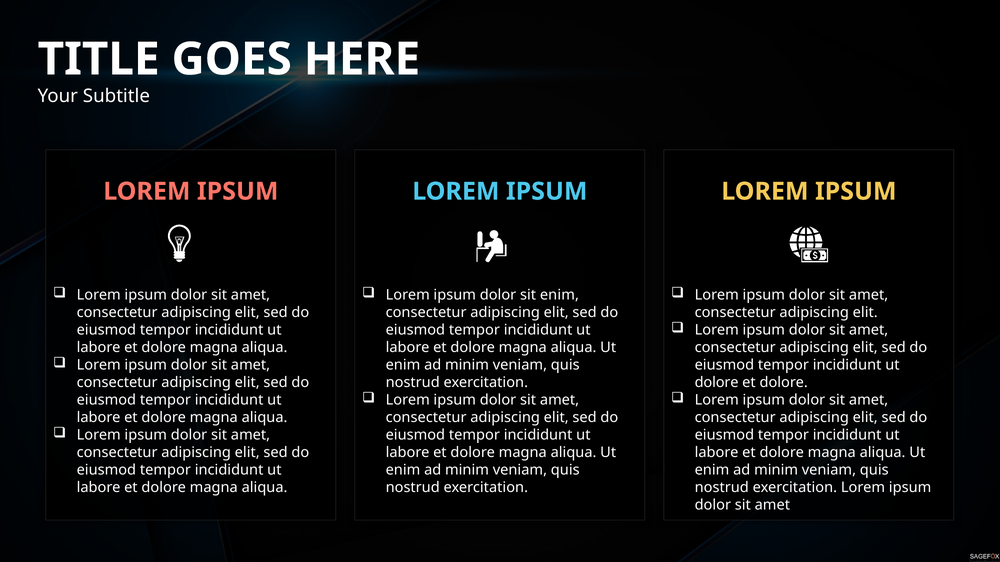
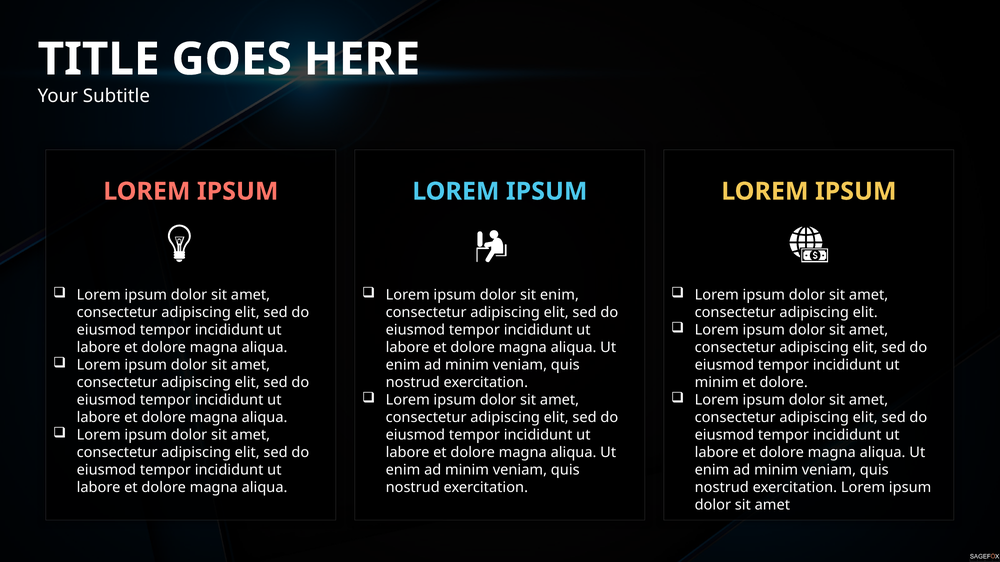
dolore at (717, 383): dolore -> minim
